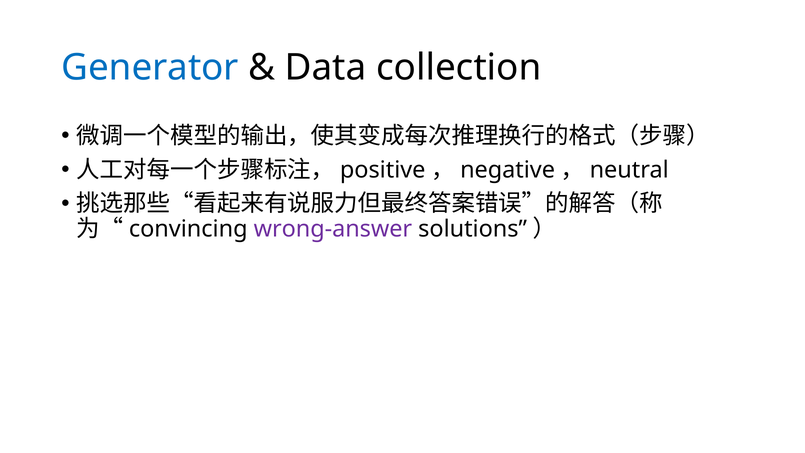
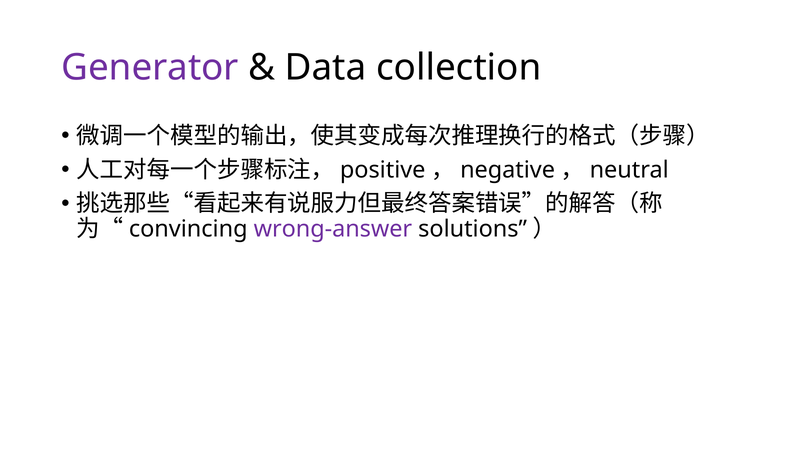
Generator colour: blue -> purple
